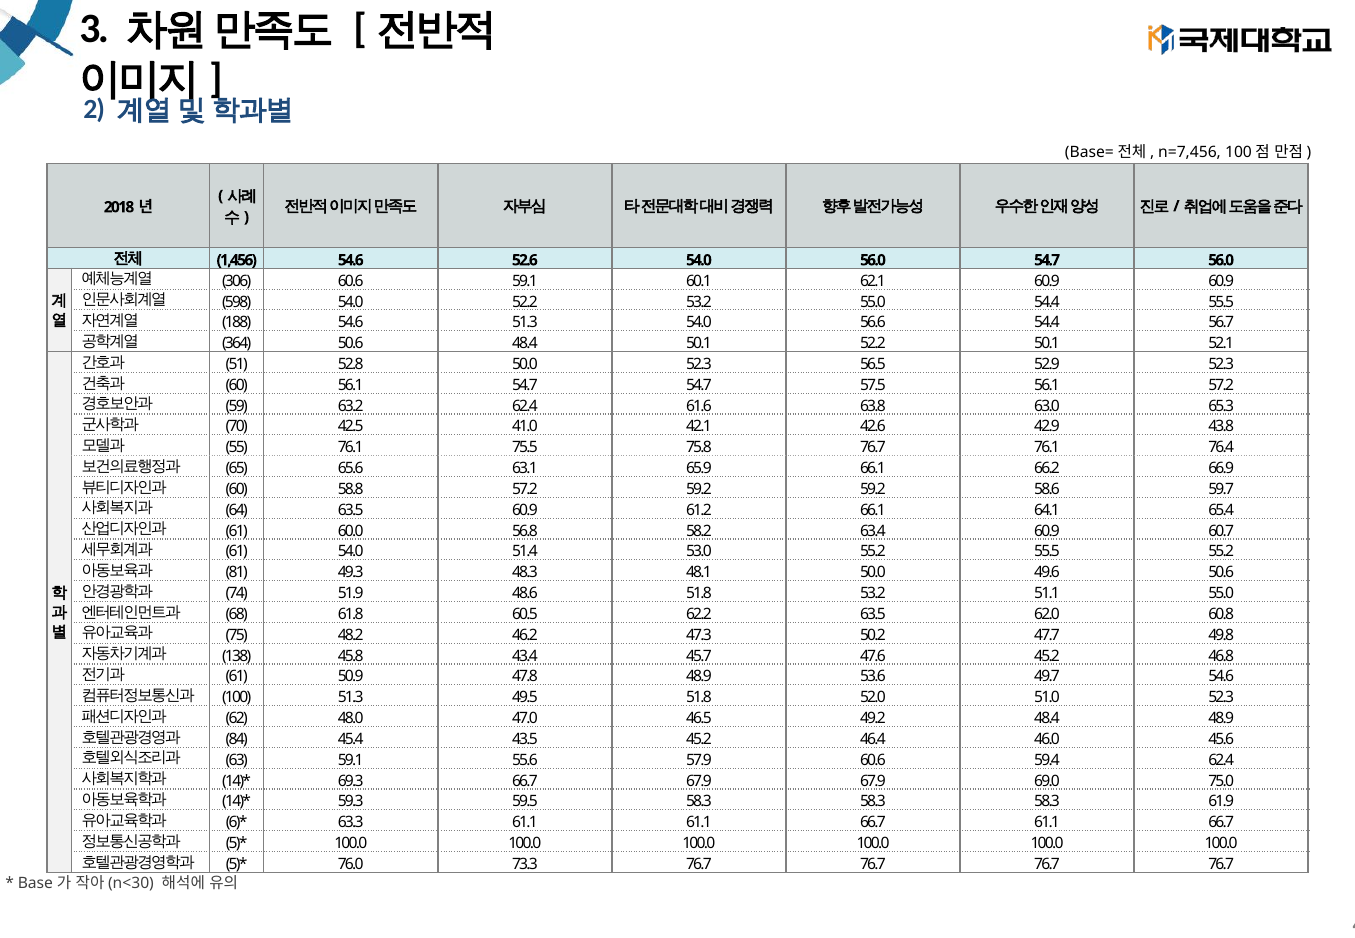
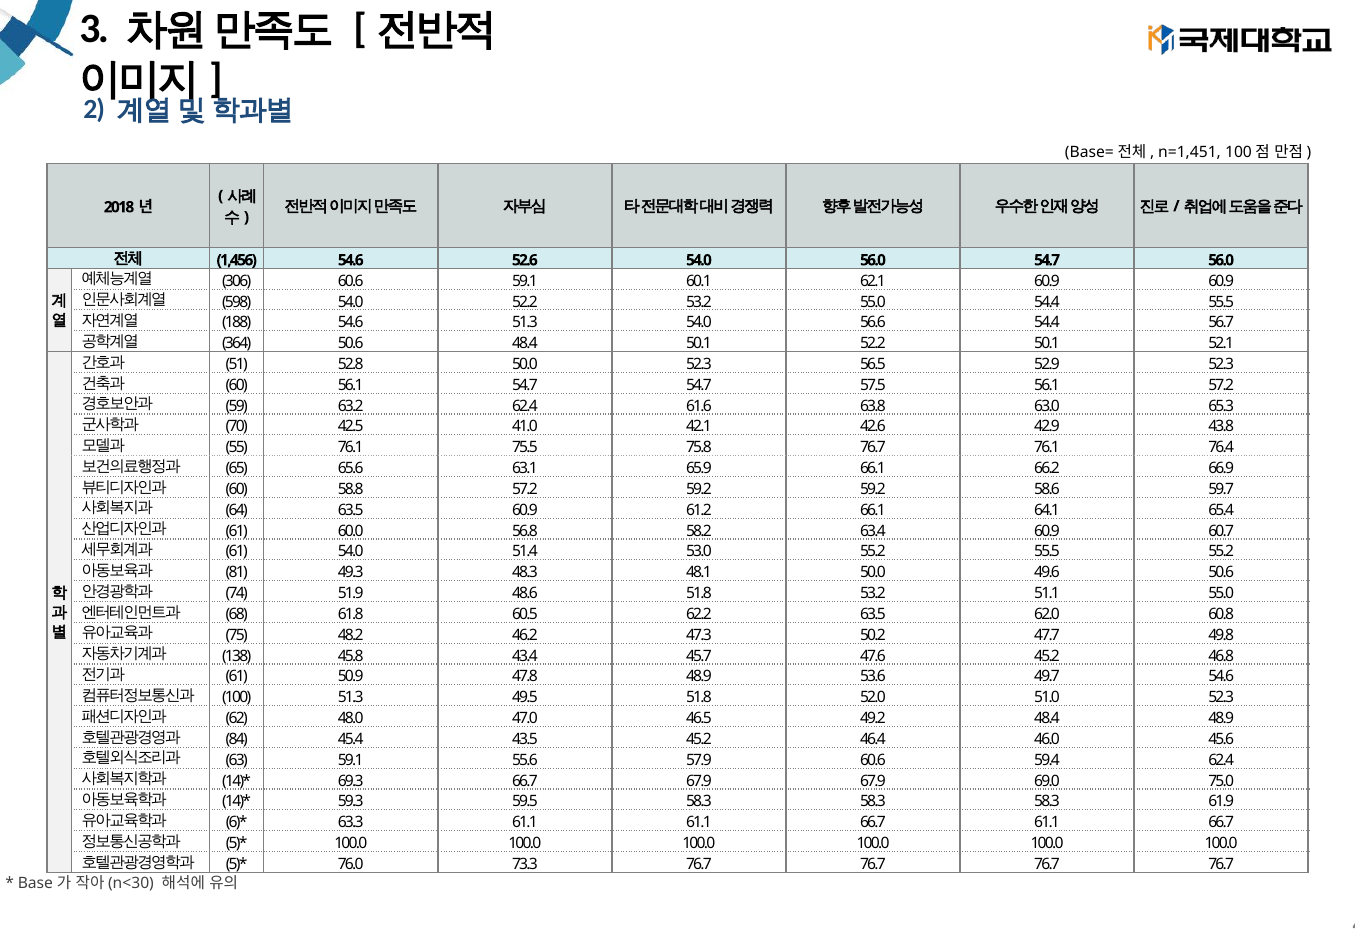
n=7,456: n=7,456 -> n=1,451
